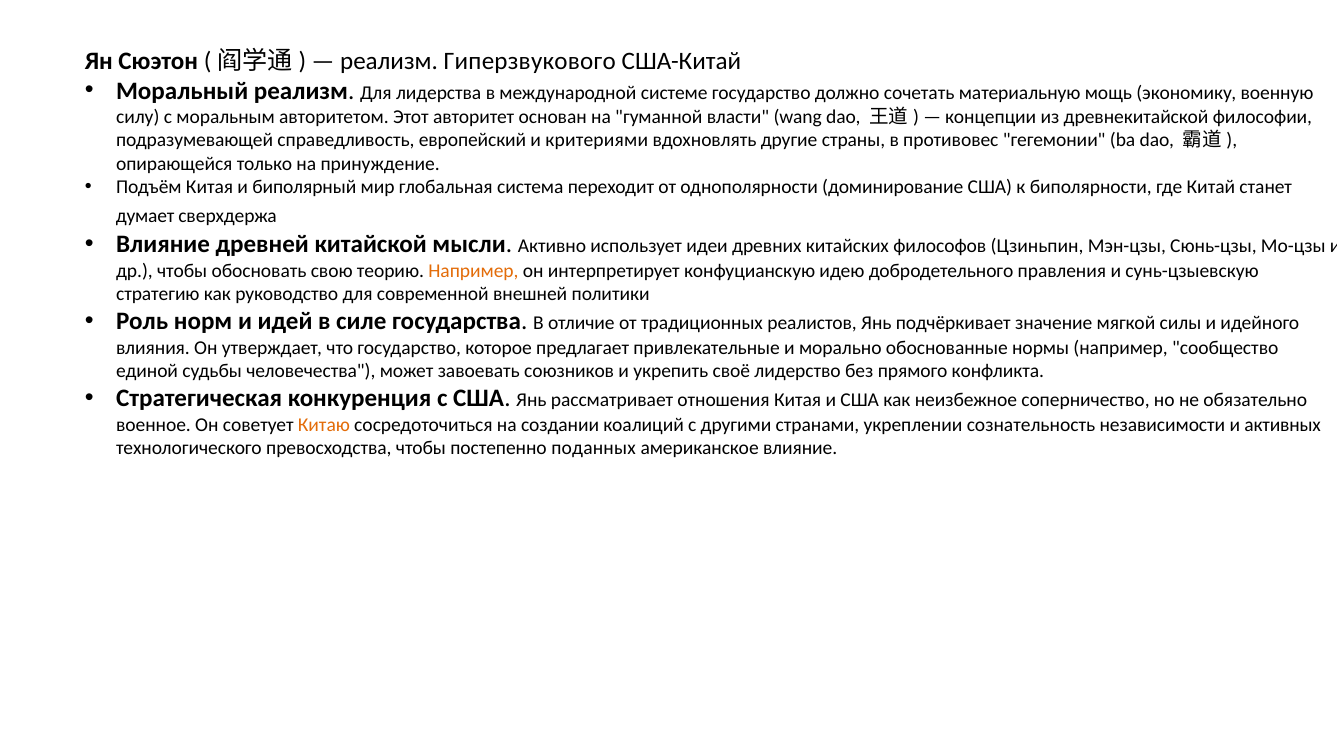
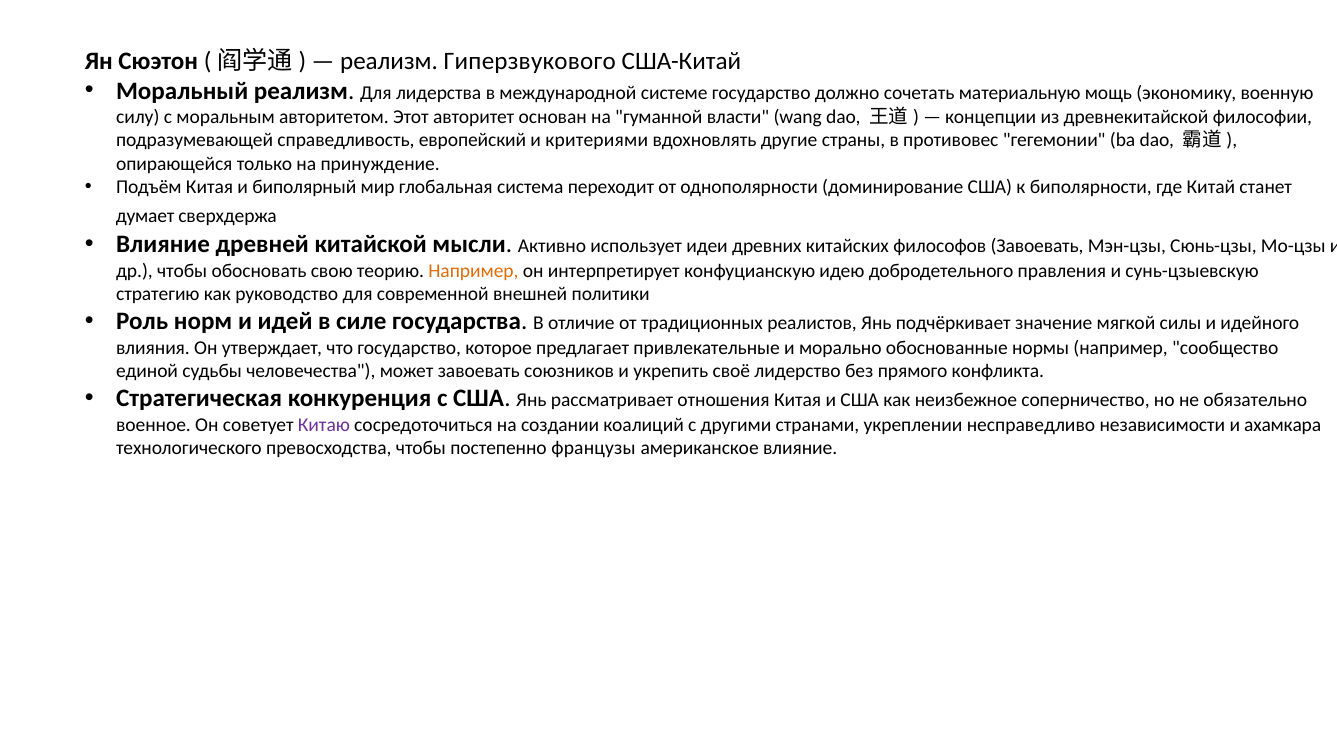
философов Цзиньпин: Цзиньпин -> Завоевать
Китаю colour: orange -> purple
сознательность: сознательность -> несправедливо
активных: активных -> ахамкара
поданных: поданных -> французы
